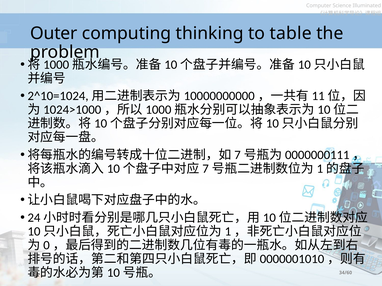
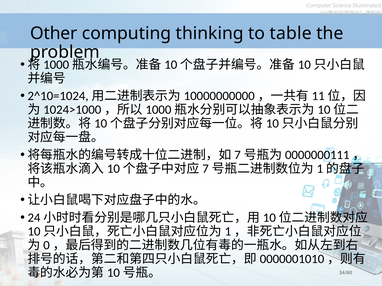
Outer: Outer -> Other
